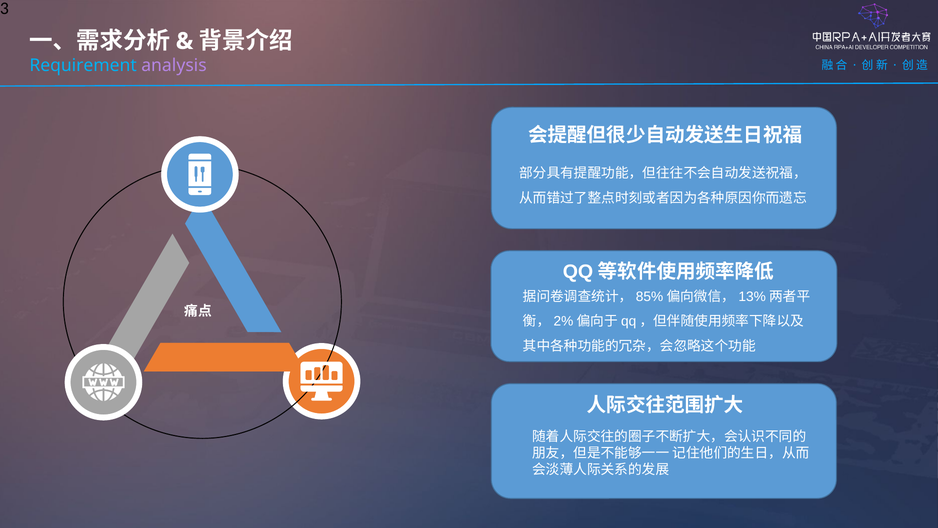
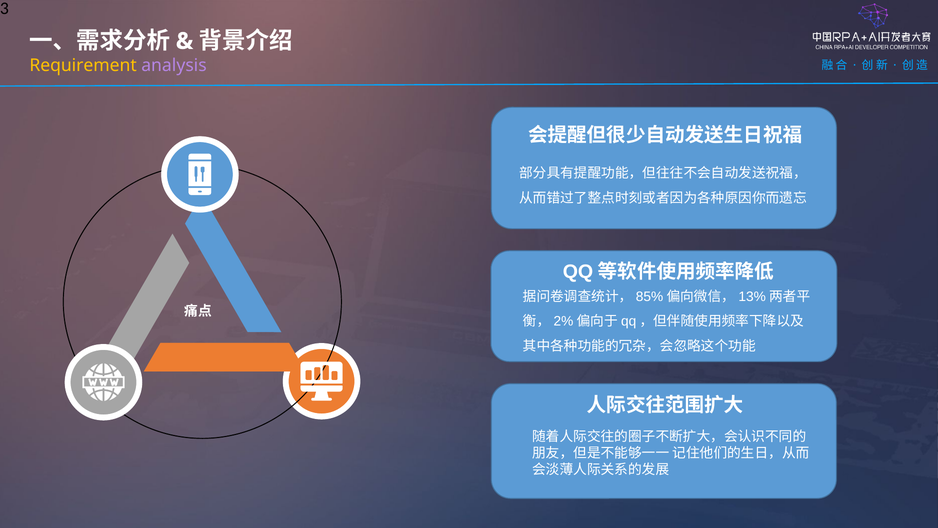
Requirement colour: light blue -> yellow
